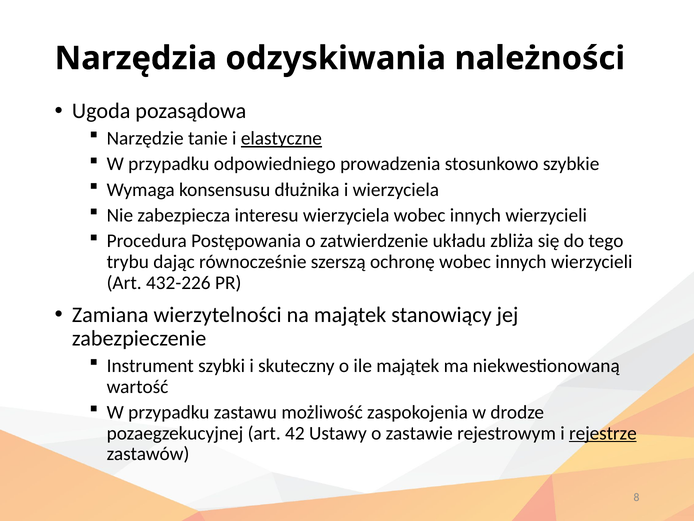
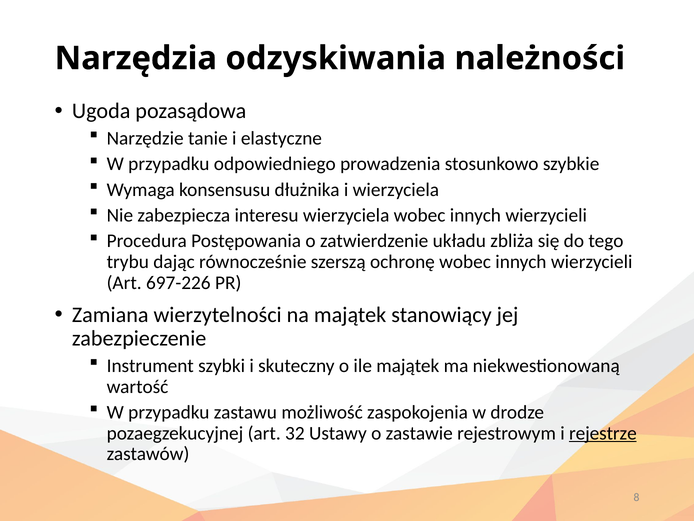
elastyczne underline: present -> none
432-226: 432-226 -> 697-226
42: 42 -> 32
